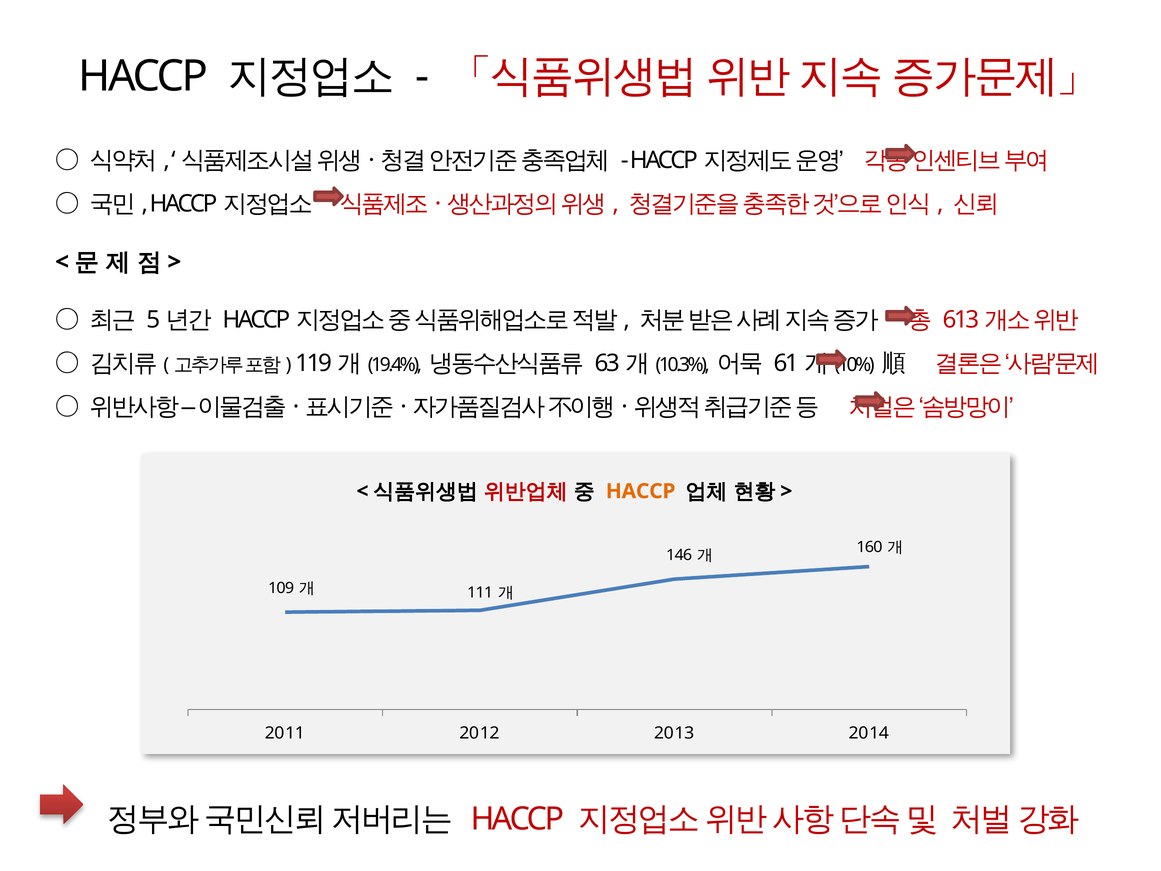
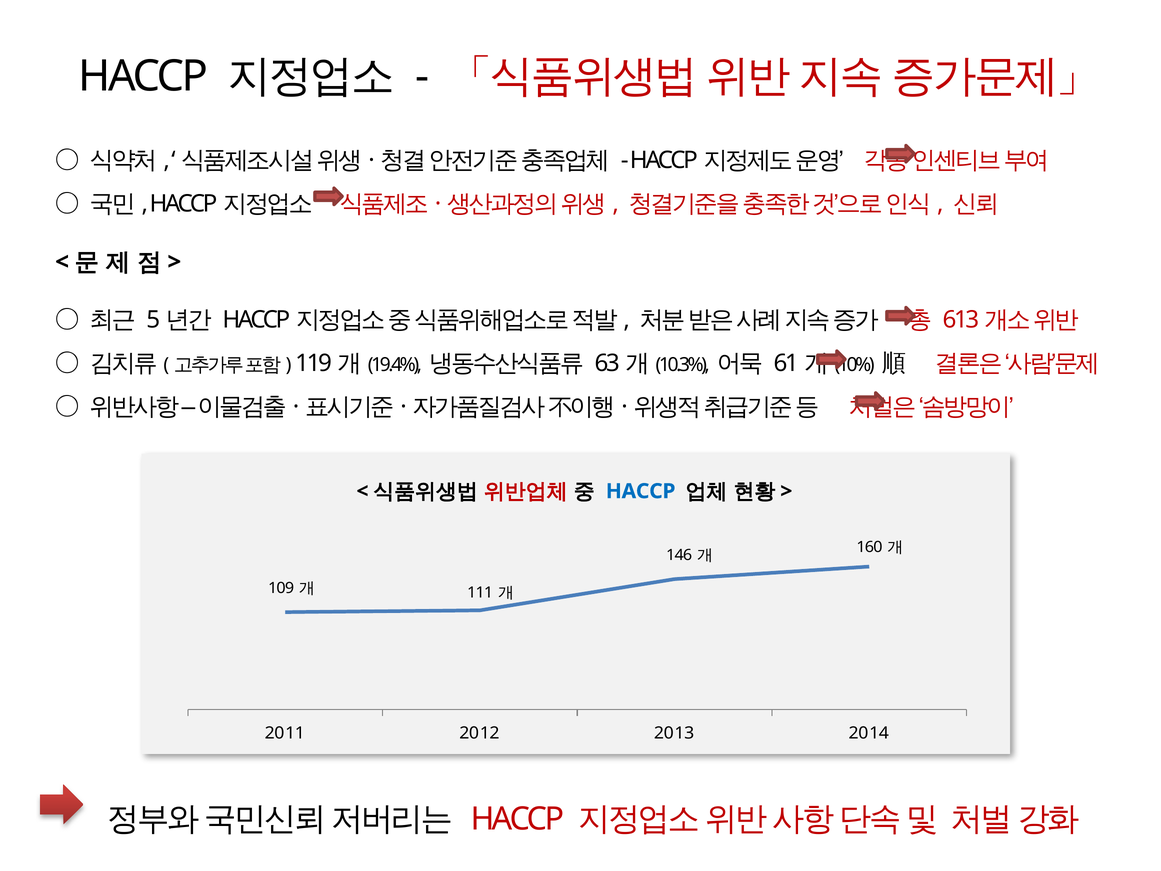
HACCP at (641, 491) colour: orange -> blue
